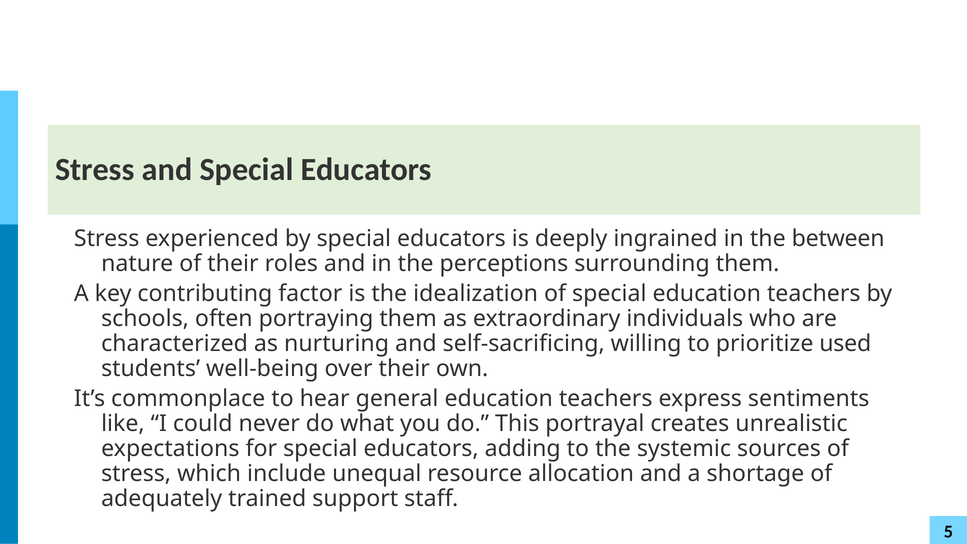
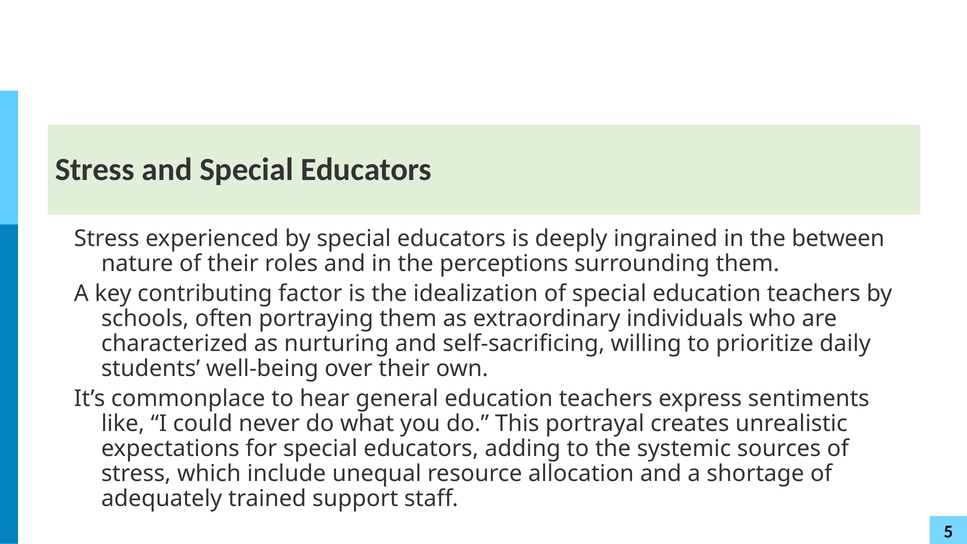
used: used -> daily
